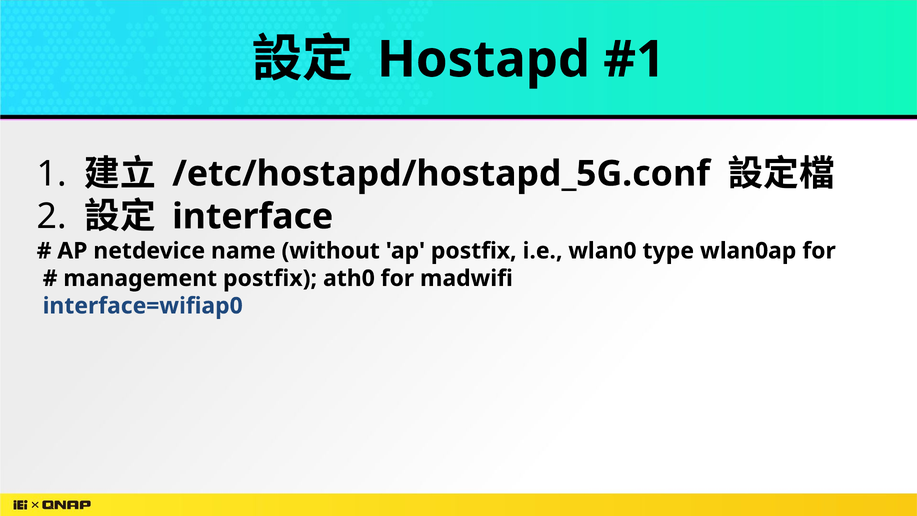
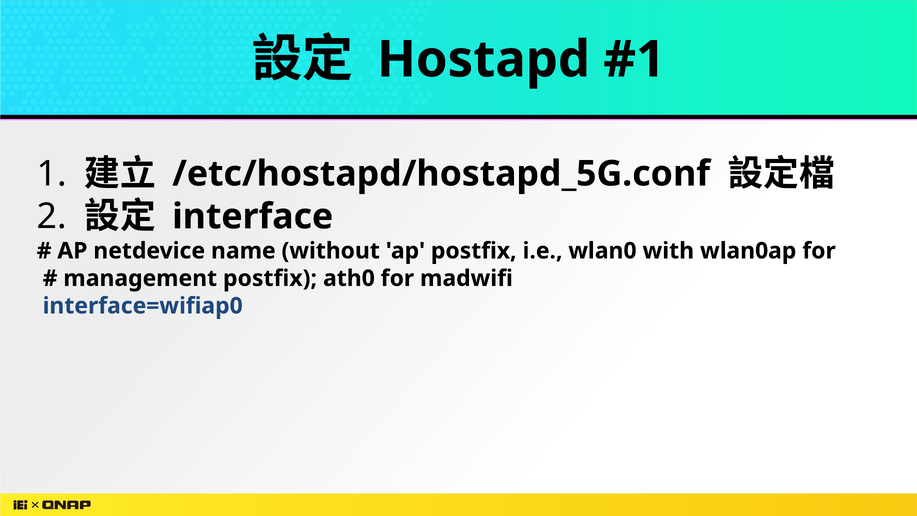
type: type -> with
